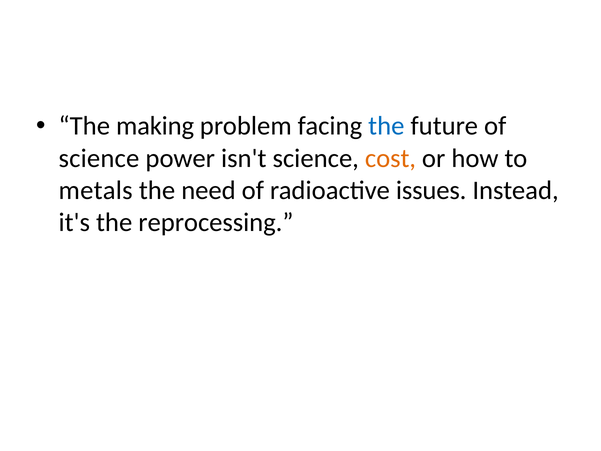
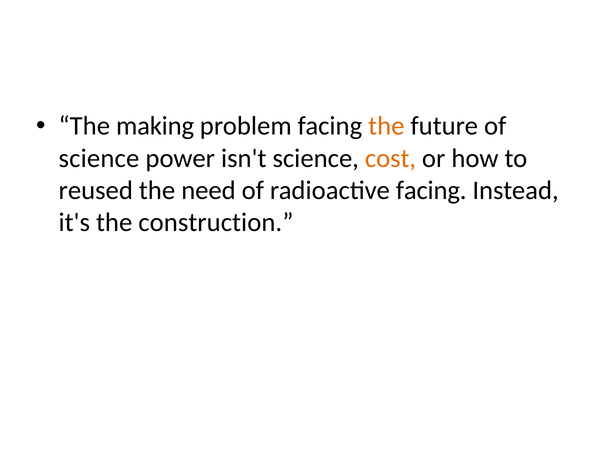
the at (386, 126) colour: blue -> orange
metals: metals -> reused
radioactive issues: issues -> facing
reprocessing: reprocessing -> construction
